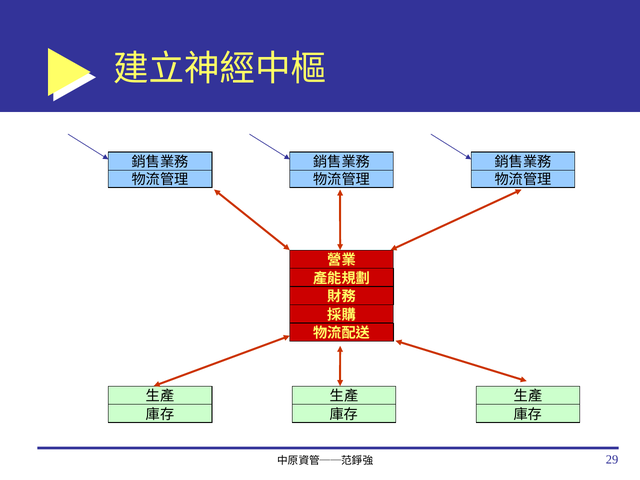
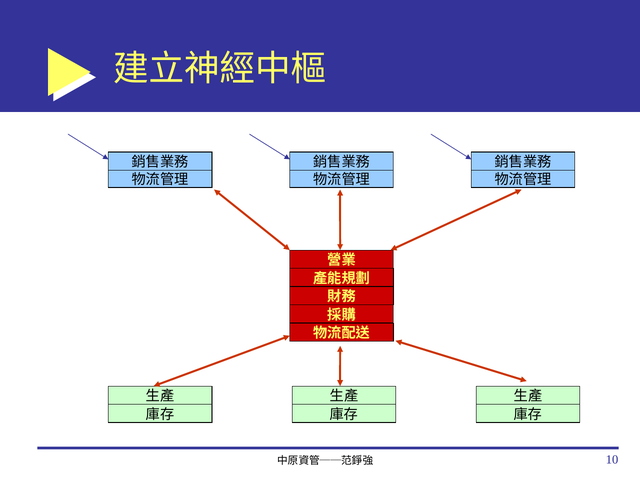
29: 29 -> 10
